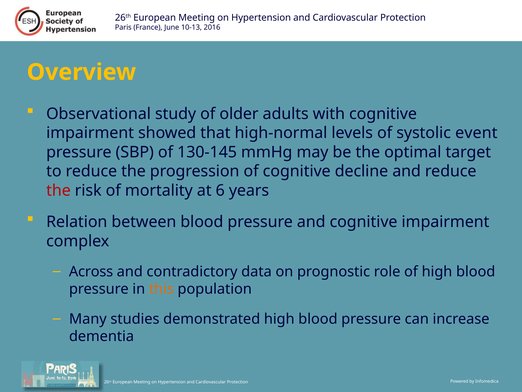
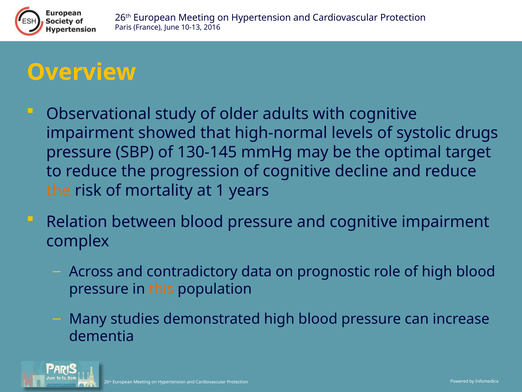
event: event -> drugs
the at (58, 190) colour: red -> orange
6: 6 -> 1
